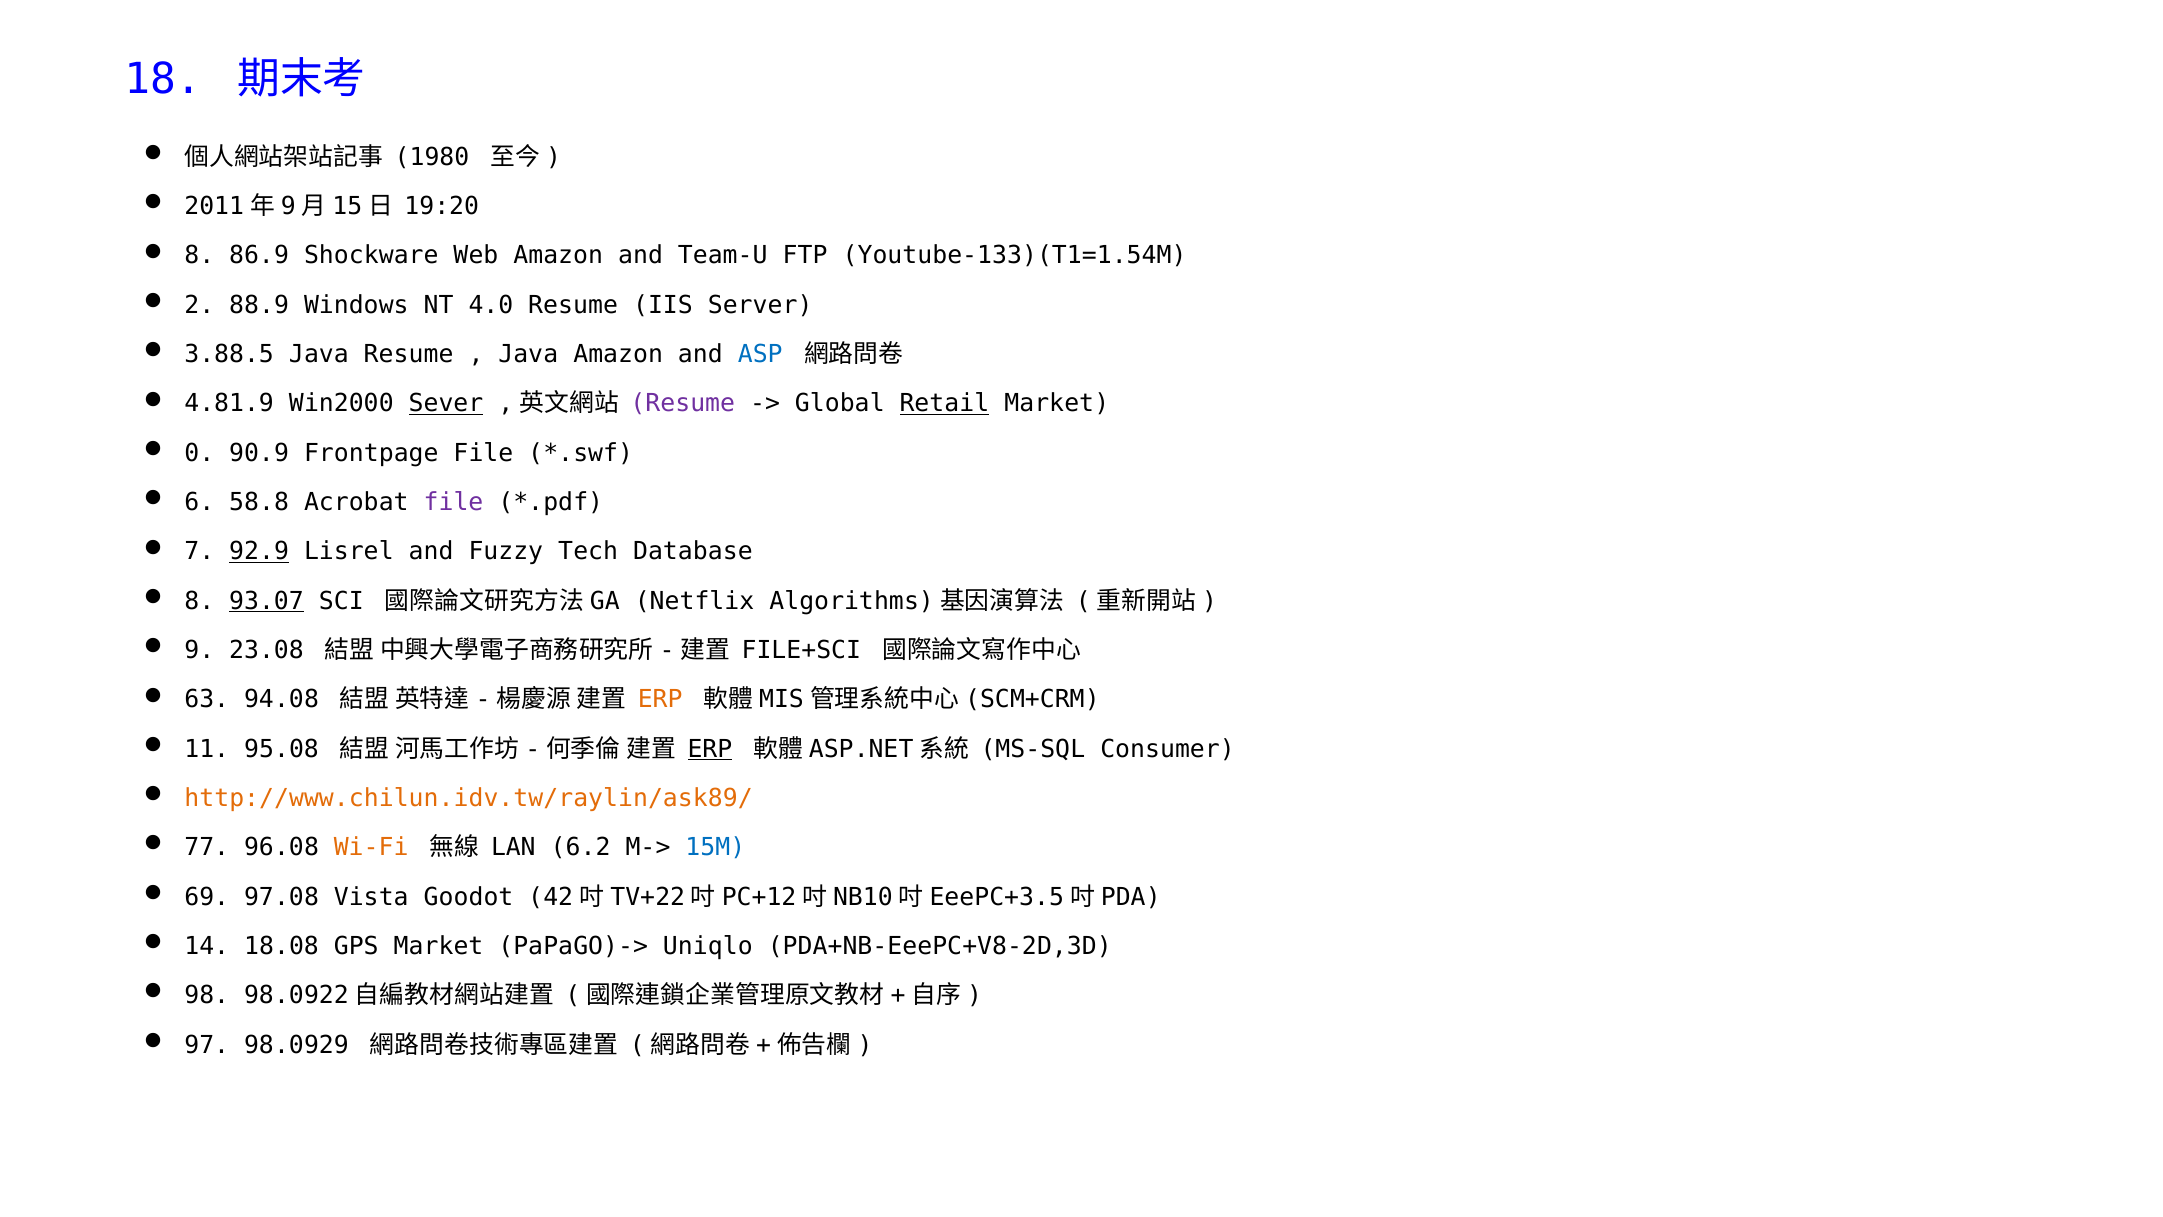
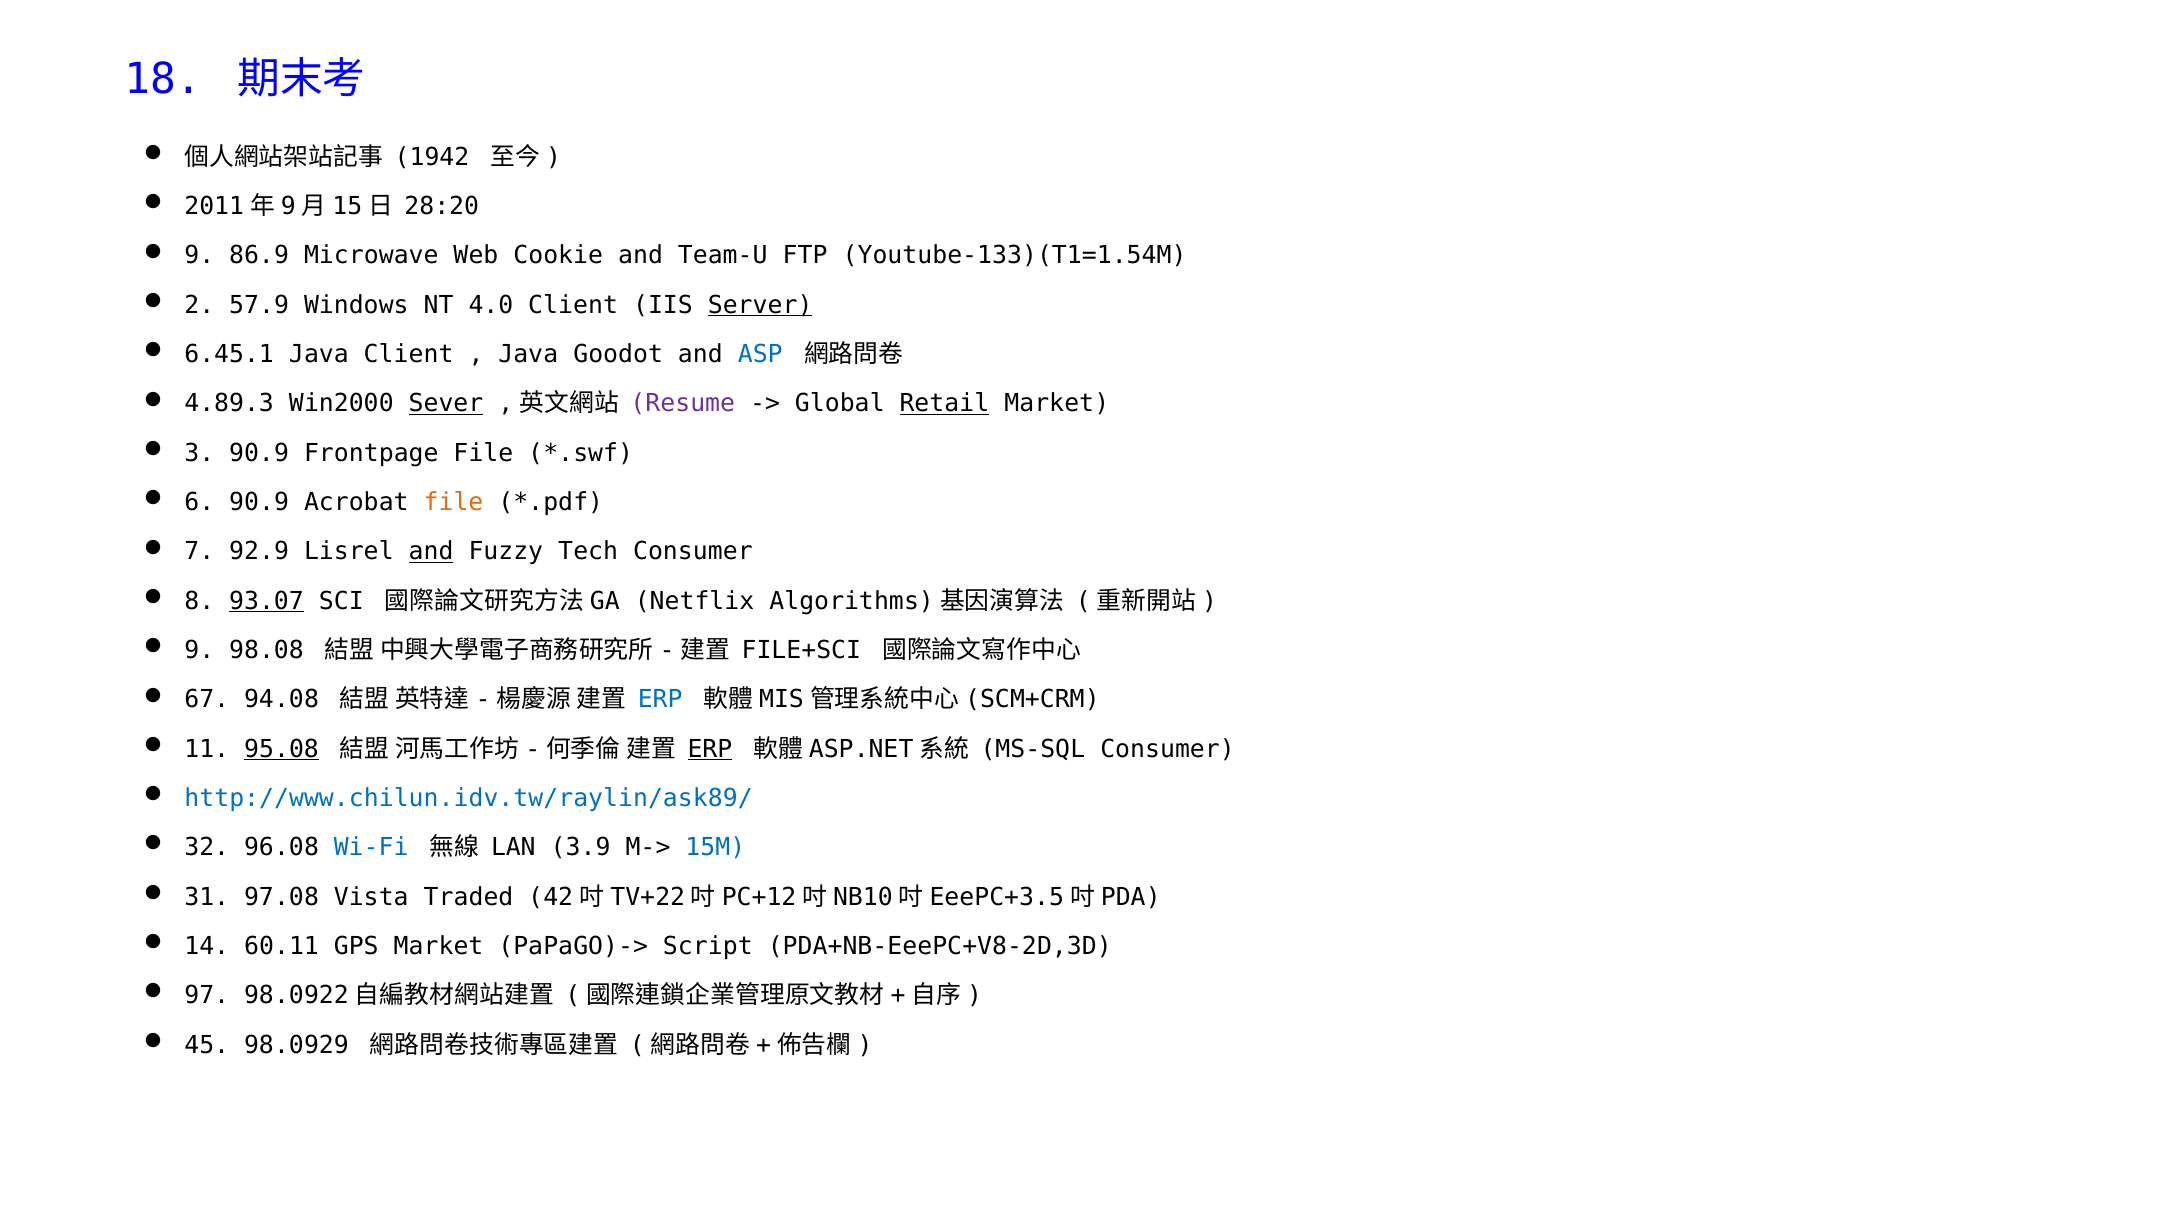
1980: 1980 -> 1942
19:20: 19:20 -> 28:20
8 at (199, 256): 8 -> 9
Shockware: Shockware -> Microwave
Web Amazon: Amazon -> Cookie
88.9: 88.9 -> 57.9
4.0 Resume: Resume -> Client
Server underline: none -> present
3.88.5: 3.88.5 -> 6.45.1
Java Resume: Resume -> Client
Java Amazon: Amazon -> Goodot
4.81.9: 4.81.9 -> 4.89.3
0: 0 -> 3
6 58.8: 58.8 -> 90.9
file at (454, 502) colour: purple -> orange
92.9 underline: present -> none
and at (431, 551) underline: none -> present
Tech Database: Database -> Consumer
23.08: 23.08 -> 98.08
63: 63 -> 67
ERP at (660, 699) colour: orange -> blue
95.08 underline: none -> present
http://www.chilun.idv.tw/raylin/ask89/ colour: orange -> blue
77: 77 -> 32
Wi-Fi colour: orange -> blue
6.2: 6.2 -> 3.9
69: 69 -> 31
Goodot: Goodot -> Traded
18.08: 18.08 -> 60.11
Uniqlo: Uniqlo -> Script
98: 98 -> 97
97: 97 -> 45
